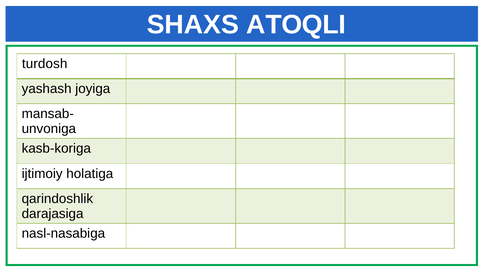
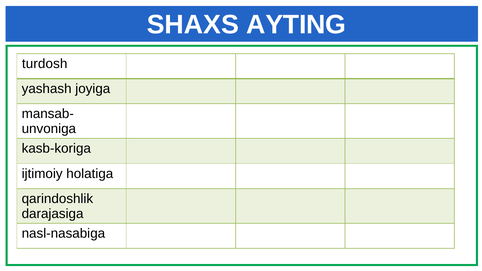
ATOQLI: ATOQLI -> AYTING
